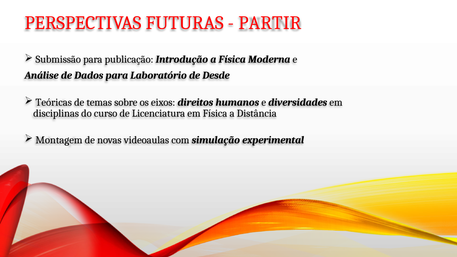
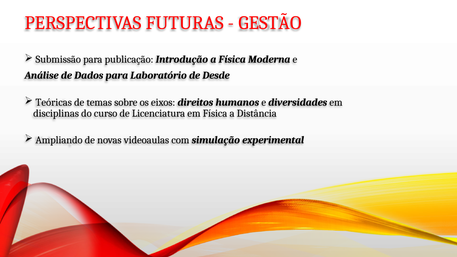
PARTIR: PARTIR -> GESTÃO
Montagem: Montagem -> Ampliando
